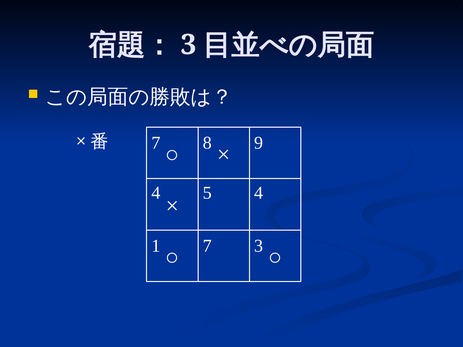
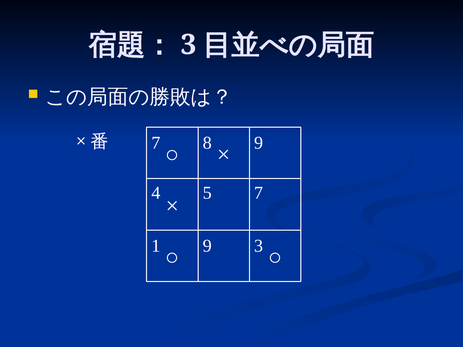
5 4: 4 -> 7
1 7: 7 -> 9
